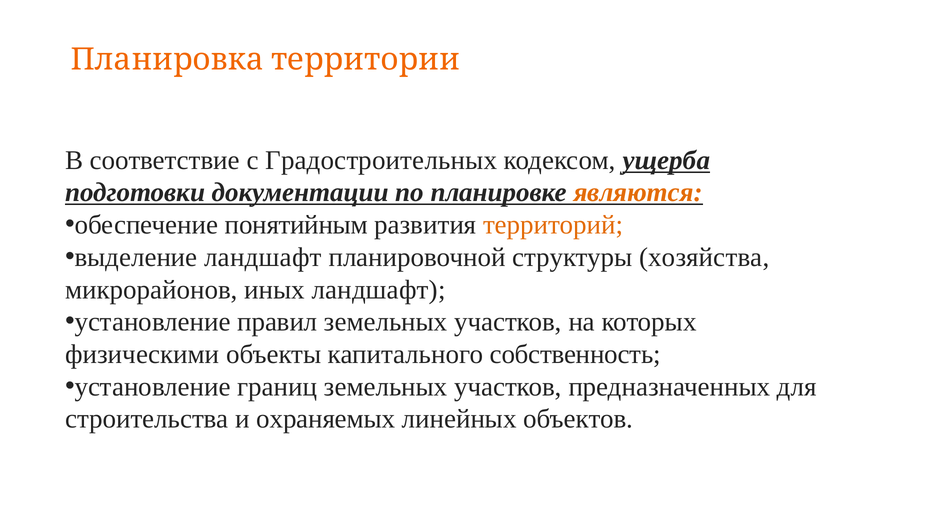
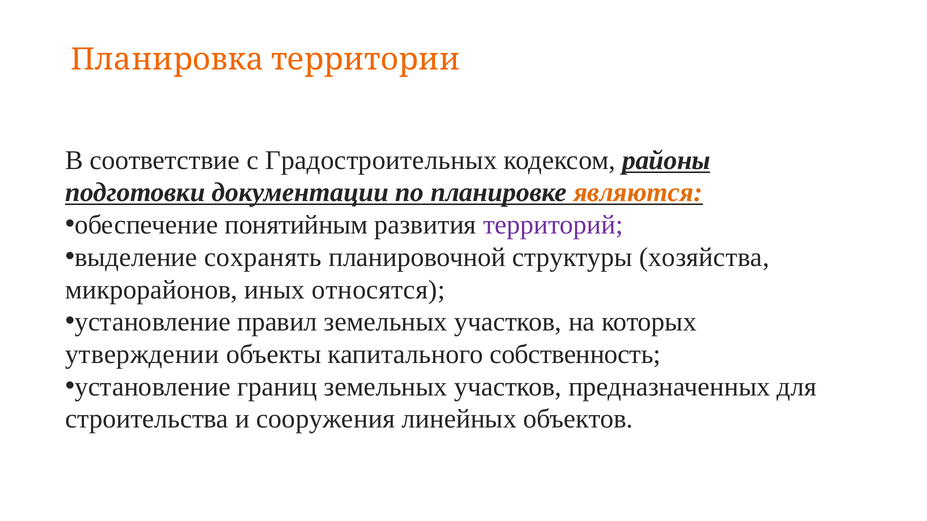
ущерба: ущерба -> районы
территорий colour: orange -> purple
выделение ландшафт: ландшафт -> сохранять
иных ландшафт: ландшафт -> относятся
физическими: физическими -> утверждении
охраняемых: охраняемых -> сооружения
